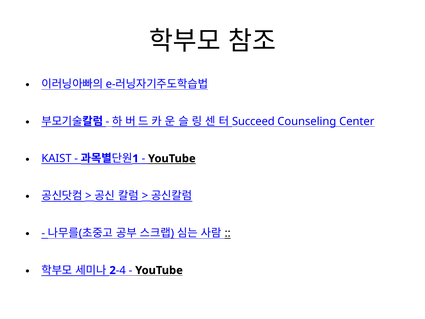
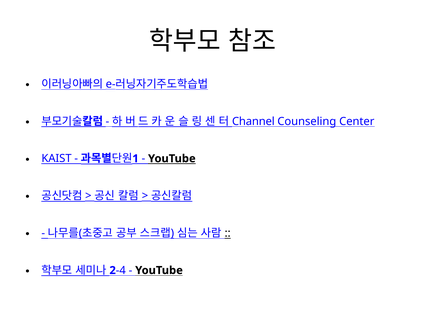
Succeed: Succeed -> Channel
